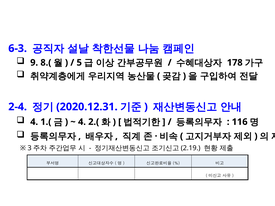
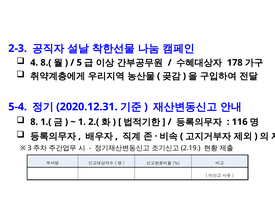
6-3: 6-3 -> 2-3
9: 9 -> 4
2-4: 2-4 -> 5-4
4 at (34, 122): 4 -> 8
4 at (82, 122): 4 -> 1
